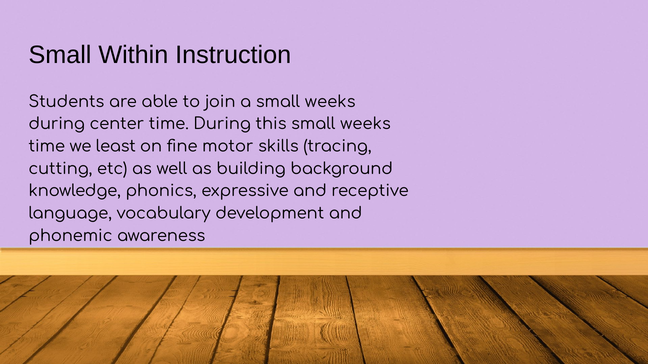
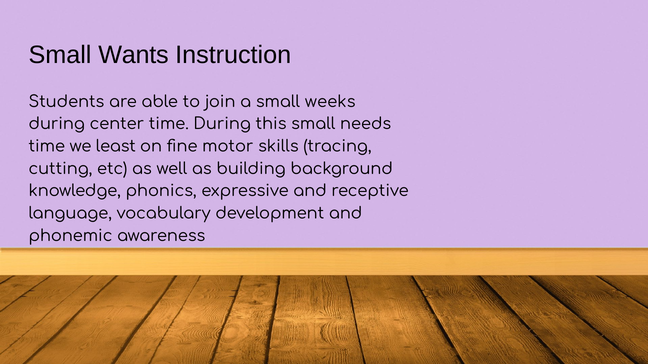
Within: Within -> Wants
this small weeks: weeks -> needs
